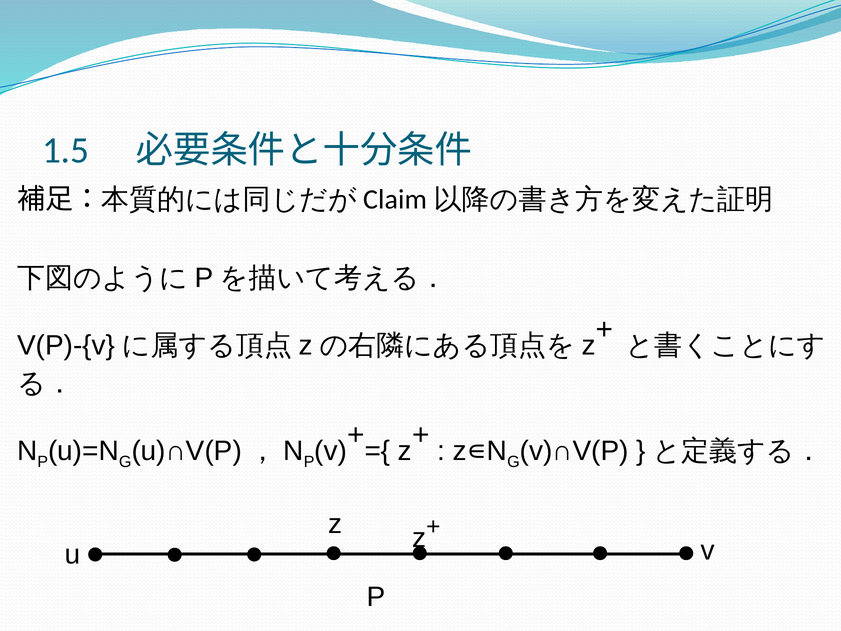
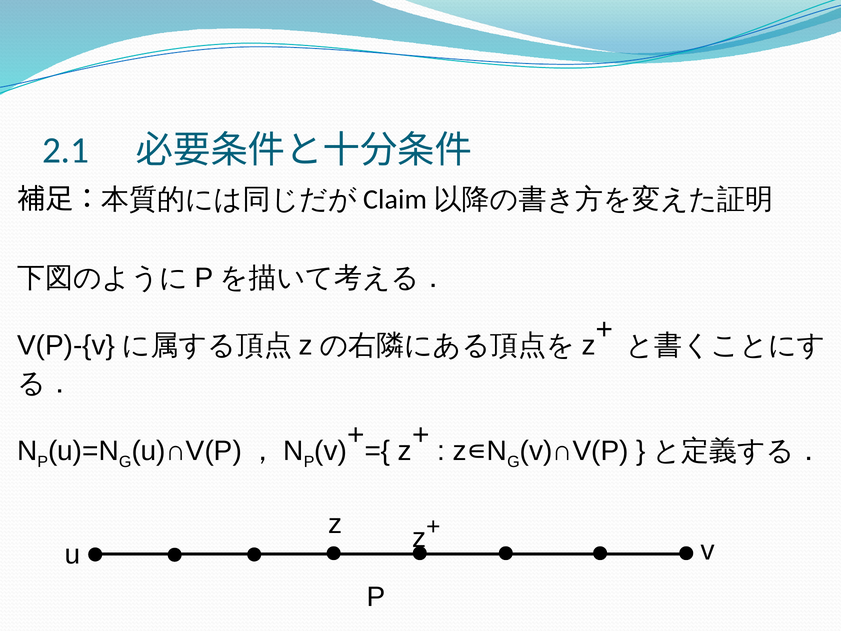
1.5: 1.5 -> 2.1
